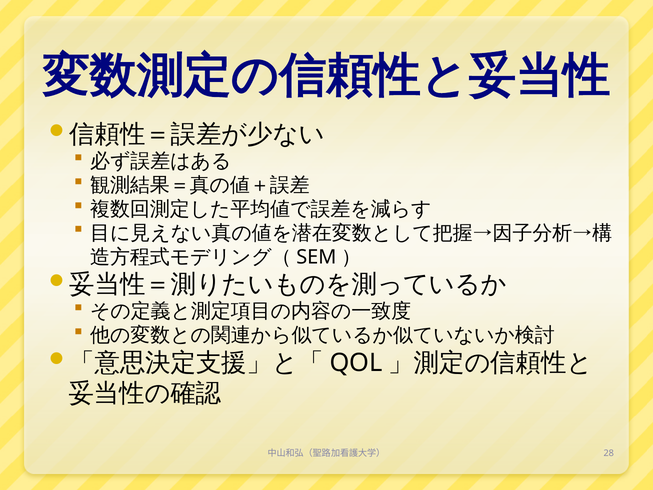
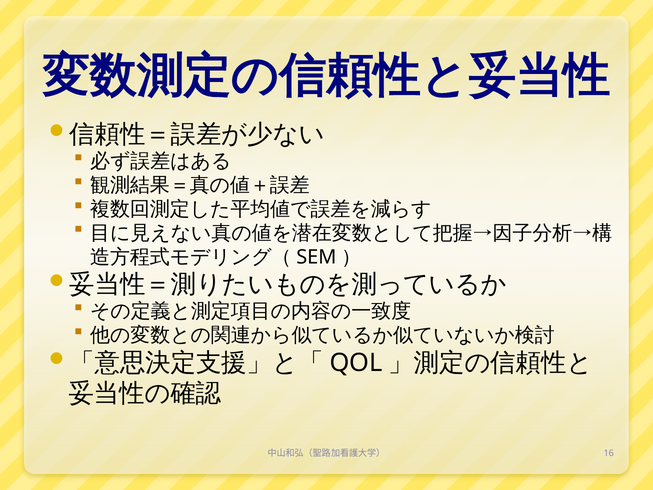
28: 28 -> 16
